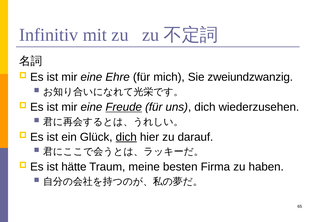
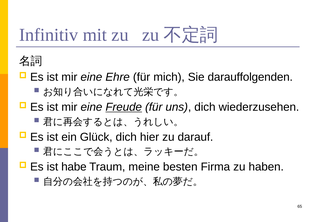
zweiundzwanzig: zweiundzwanzig -> darauffolgenden
dich at (126, 137) underline: present -> none
hätte: hätte -> habe
